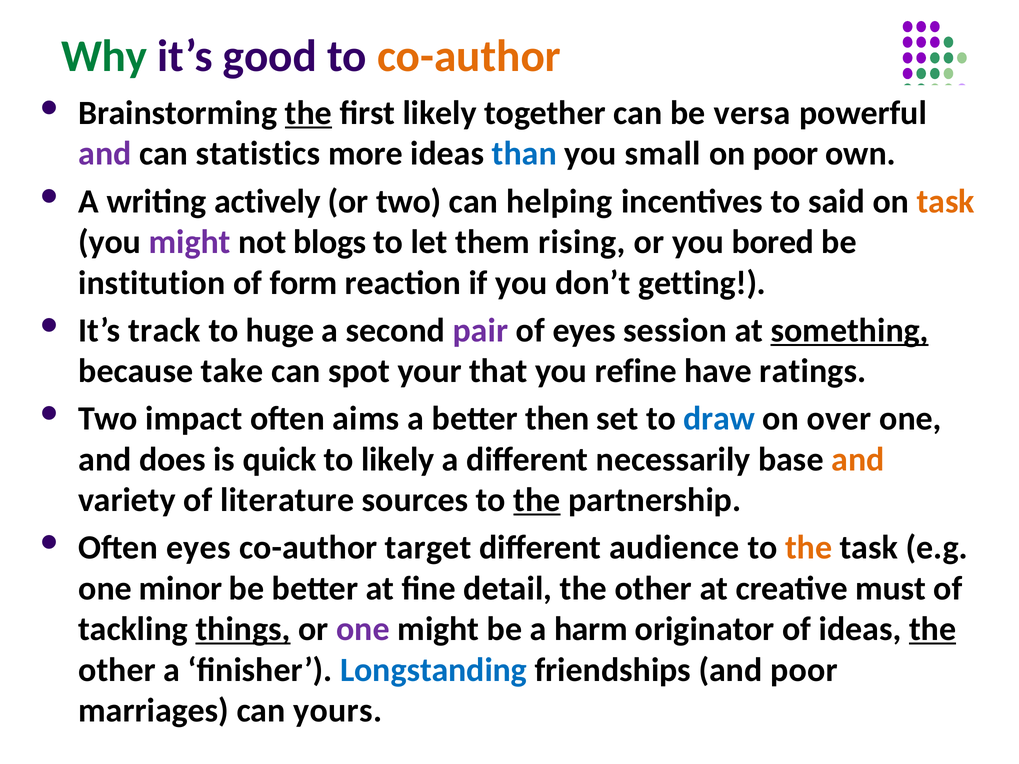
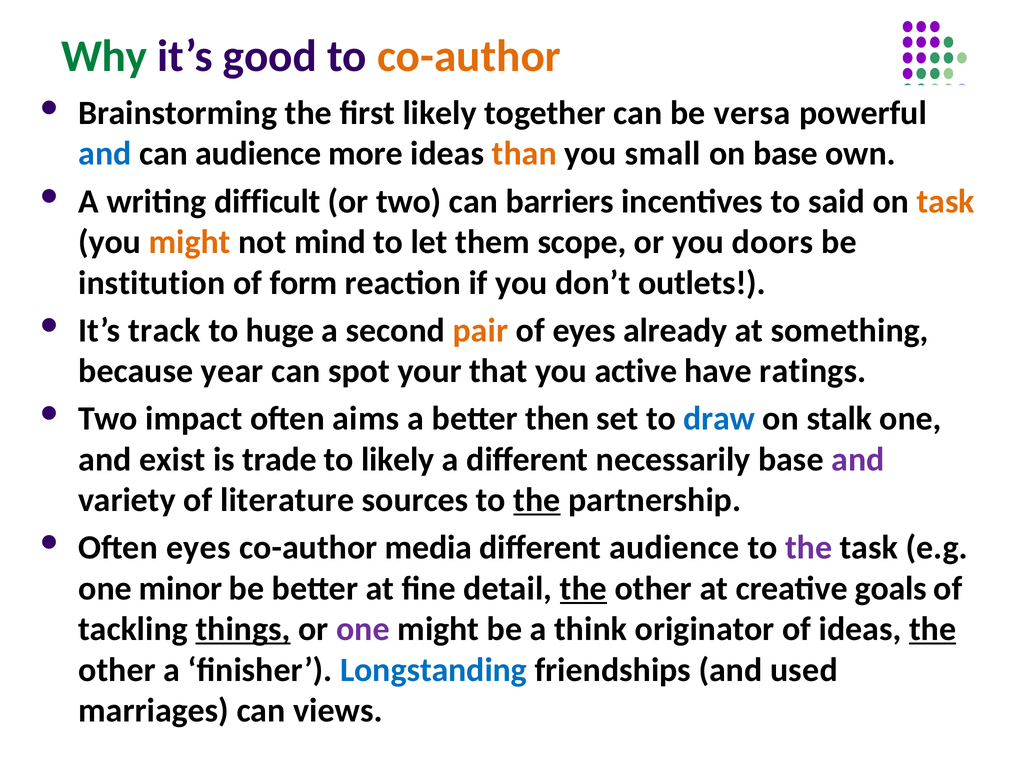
the at (308, 113) underline: present -> none
and at (105, 154) colour: purple -> blue
can statistics: statistics -> audience
than colour: blue -> orange
on poor: poor -> base
actively: actively -> difficult
helping: helping -> barriers
might at (190, 242) colour: purple -> orange
blogs: blogs -> mind
rising: rising -> scope
bored: bored -> doors
getting: getting -> outlets
pair colour: purple -> orange
session: session -> already
something underline: present -> none
take: take -> year
refine: refine -> active
over: over -> stalk
does: does -> exist
quick: quick -> trade
and at (858, 459) colour: orange -> purple
target: target -> media
the at (809, 548) colour: orange -> purple
the at (583, 589) underline: none -> present
must: must -> goals
harm: harm -> think
and poor: poor -> used
yours: yours -> views
